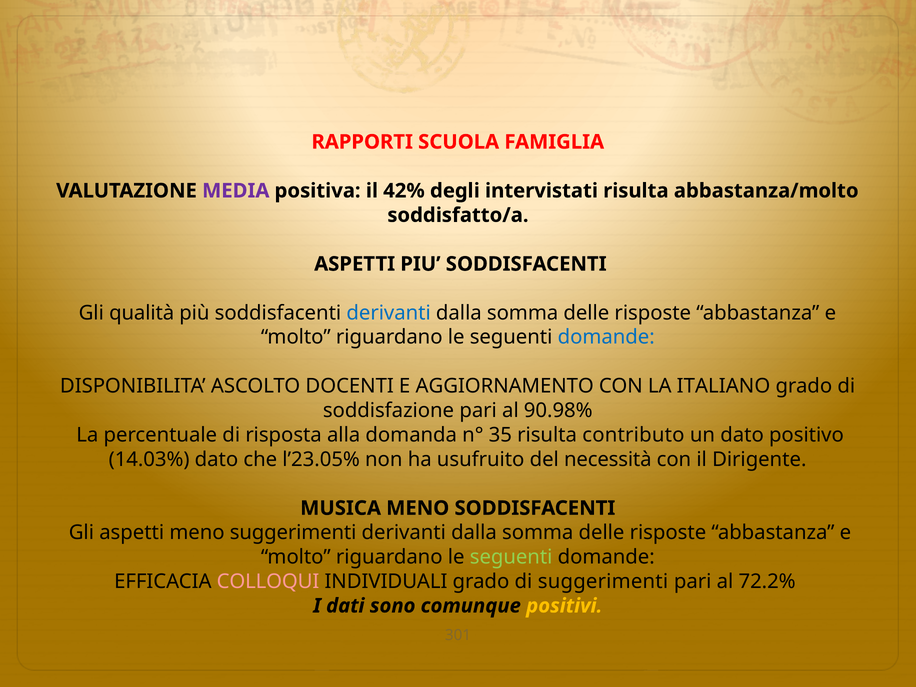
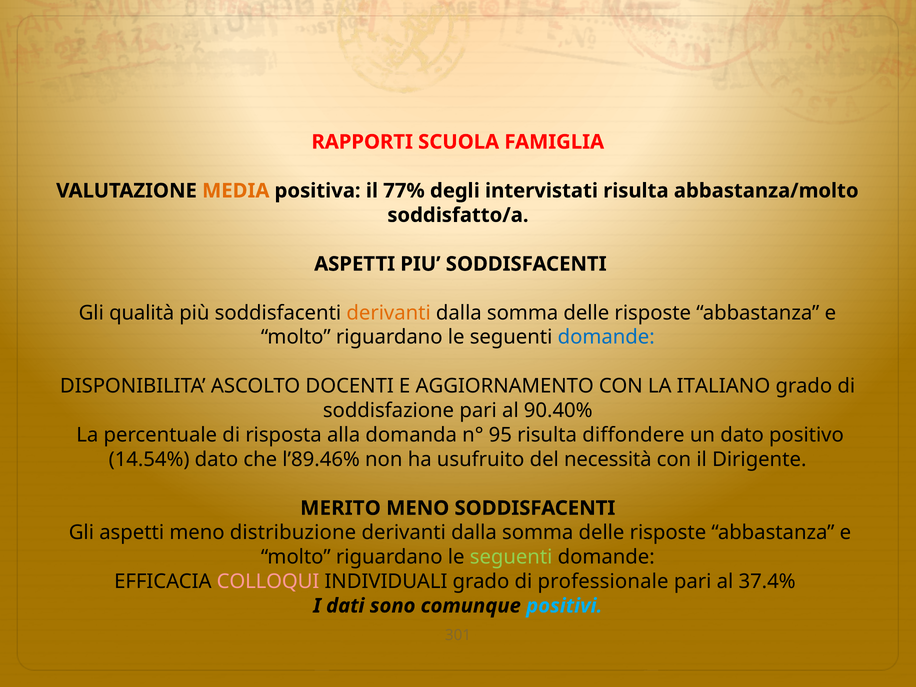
MEDIA colour: purple -> orange
42%: 42% -> 77%
derivanti at (389, 313) colour: blue -> orange
90.98%: 90.98% -> 90.40%
35: 35 -> 95
contributo: contributo -> diffondere
14.03%: 14.03% -> 14.54%
l’23.05%: l’23.05% -> l’89.46%
MUSICA: MUSICA -> MERITO
meno suggerimenti: suggerimenti -> distribuzione
di suggerimenti: suggerimenti -> professionale
72.2%: 72.2% -> 37.4%
positivi colour: yellow -> light blue
